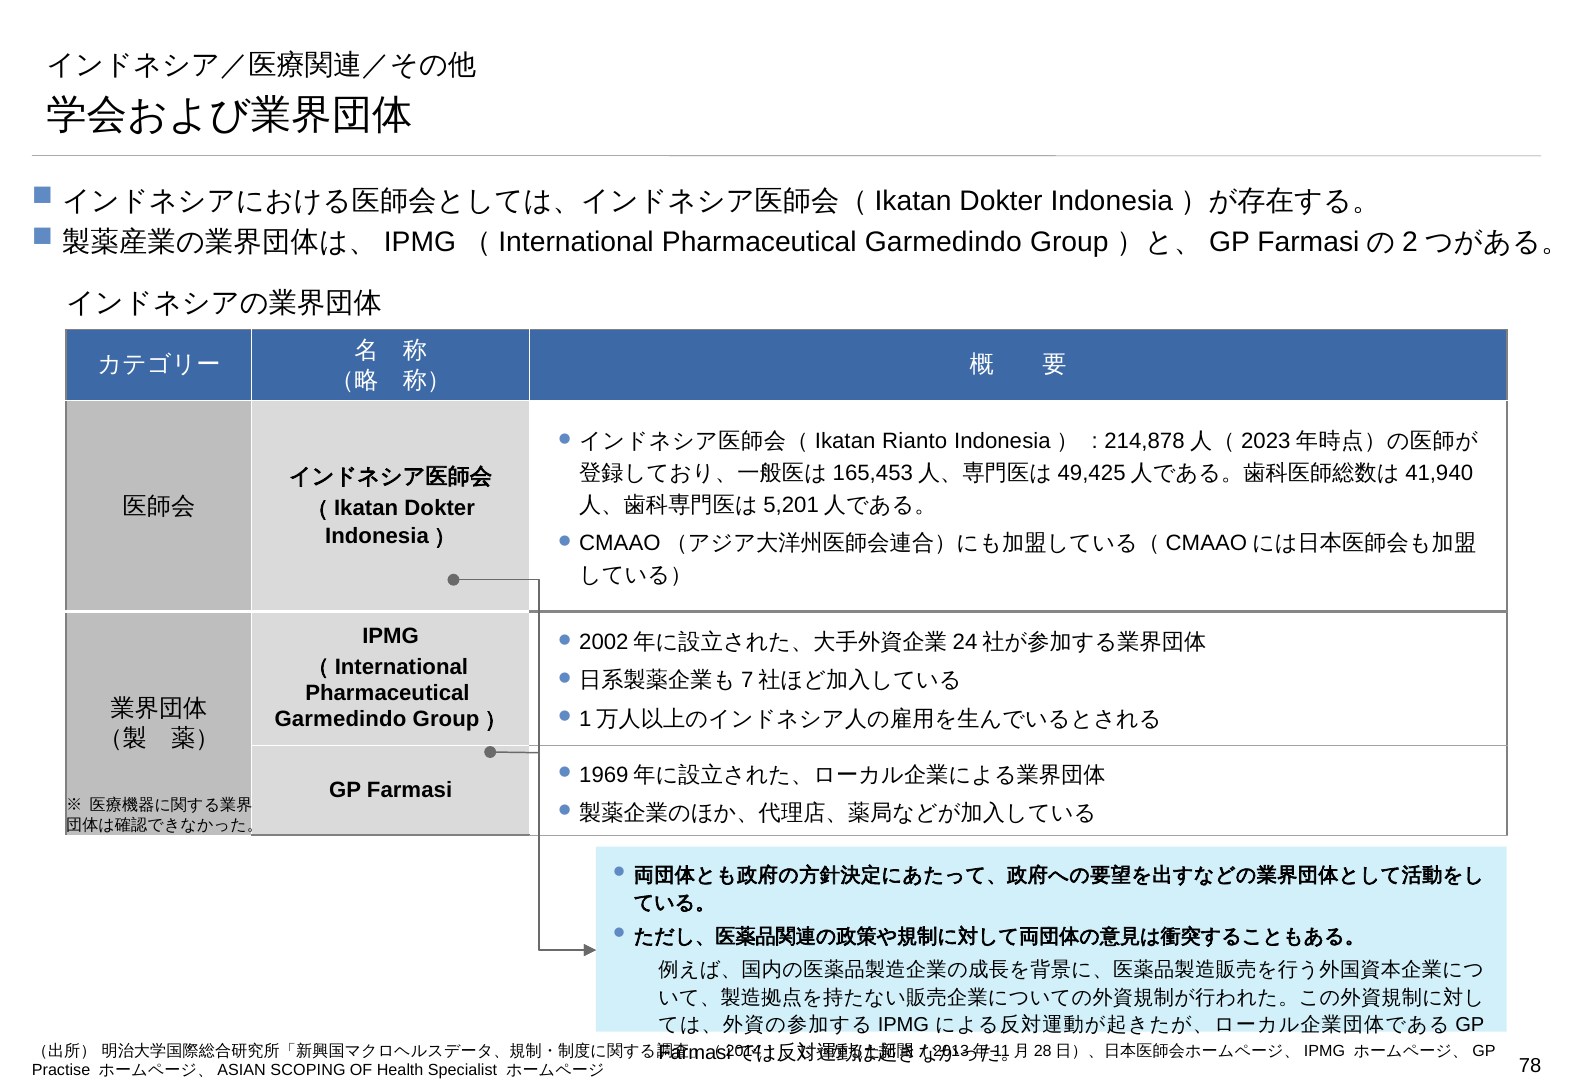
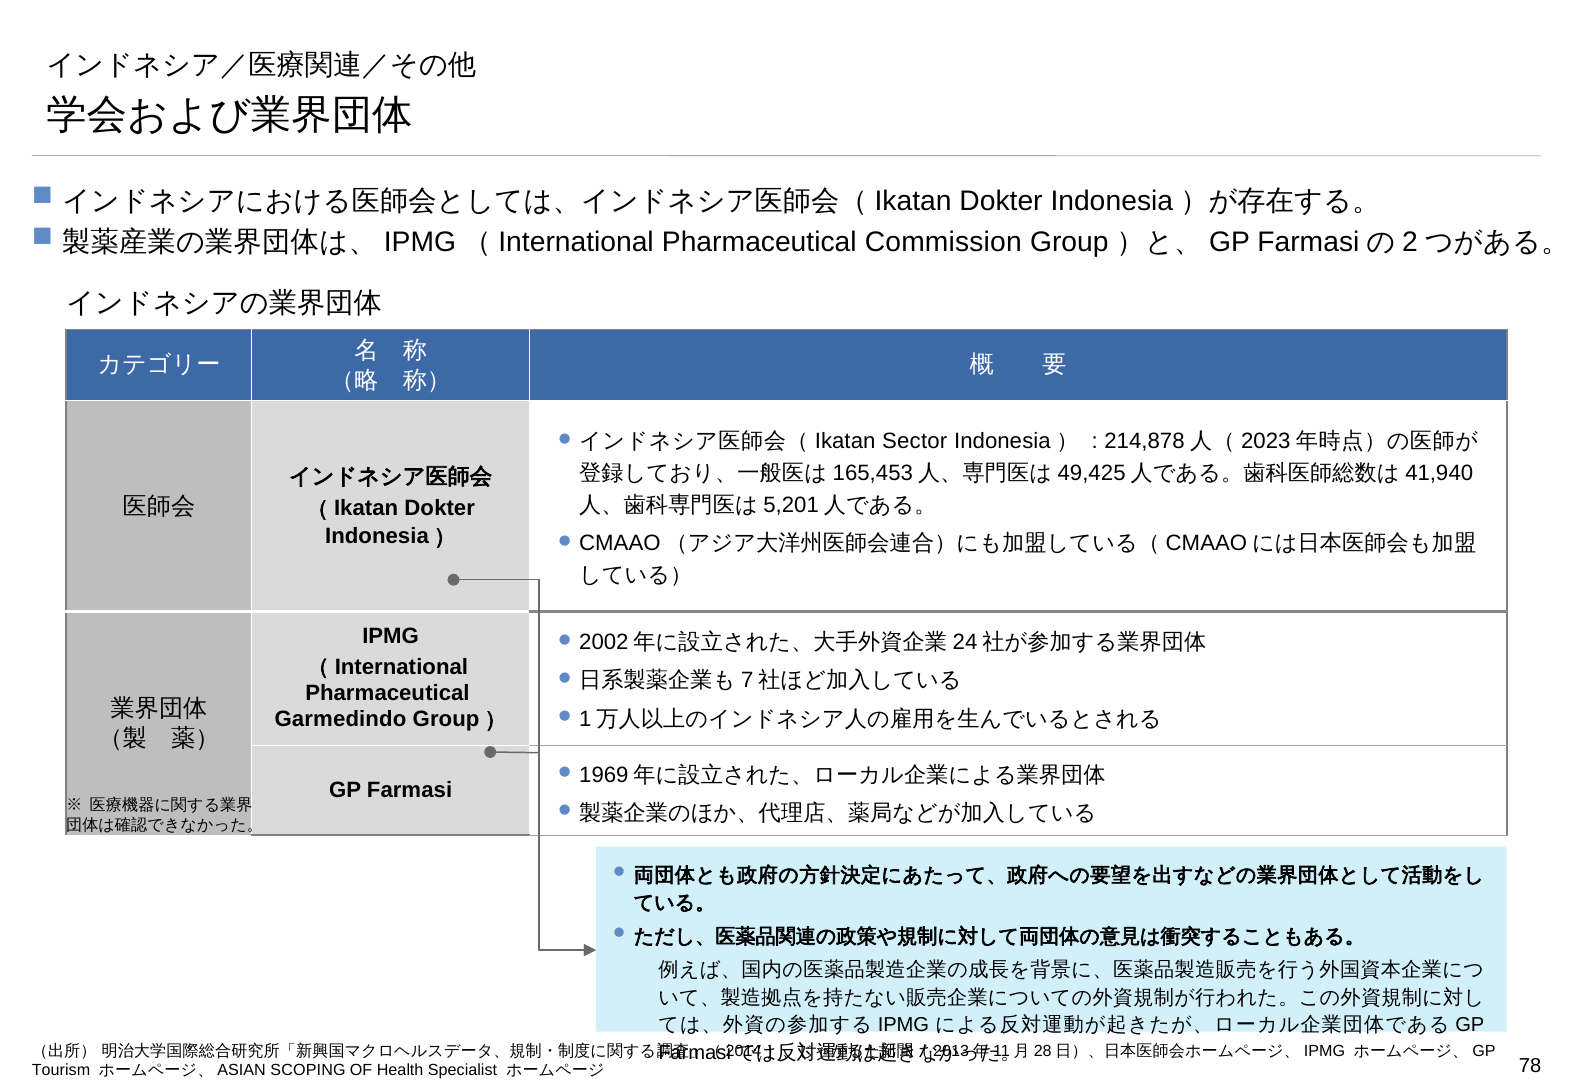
Garmedindo at (943, 242): Garmedindo -> Commission
Rianto: Rianto -> Sector
Practise: Practise -> Tourism
